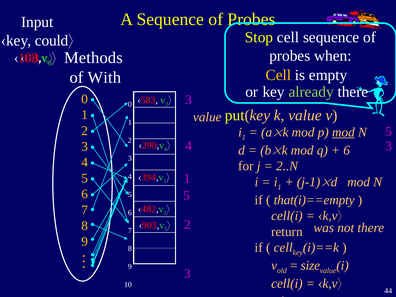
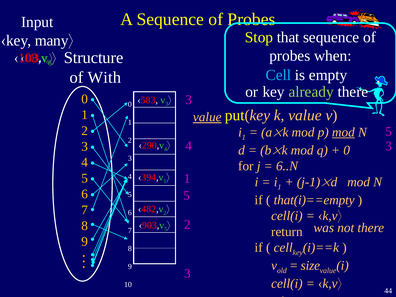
Stop cell: cell -> that
could: could -> many
Methods: Methods -> Structure
Cell at (278, 75) colour: yellow -> light blue
value at (207, 117) underline: none -> present
6 at (347, 150): 6 -> 0
2..N: 2..N -> 6..N
